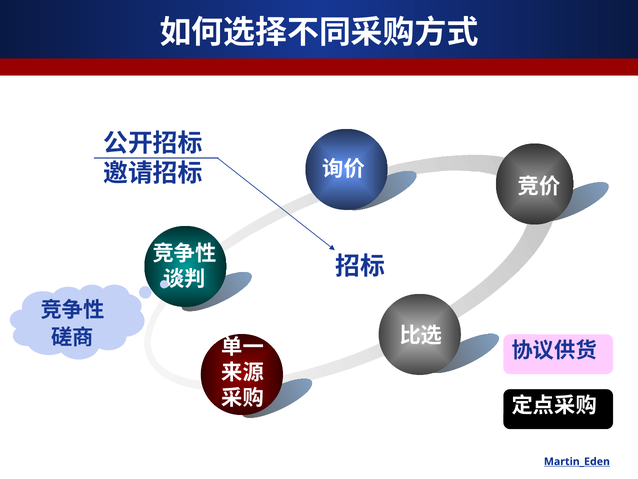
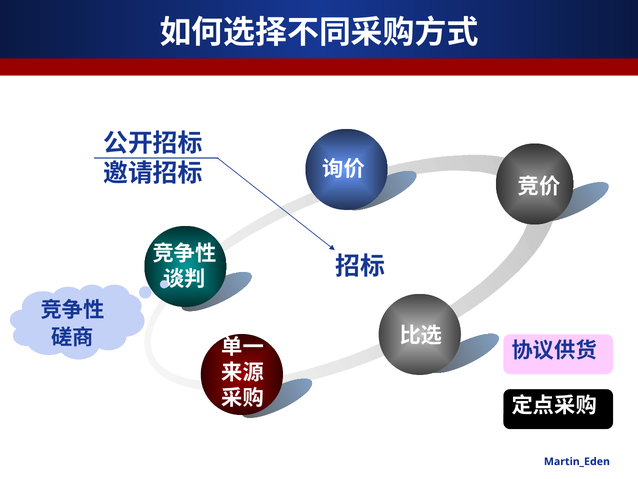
Martin_Eden underline: present -> none
